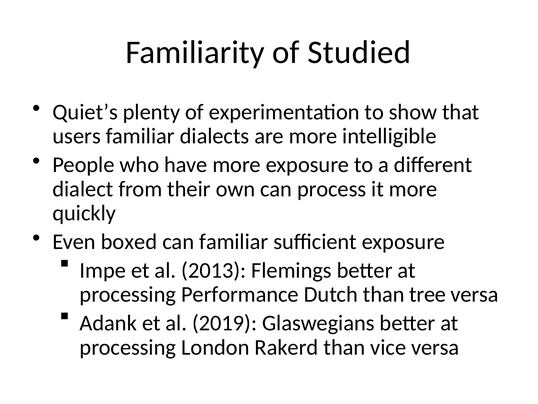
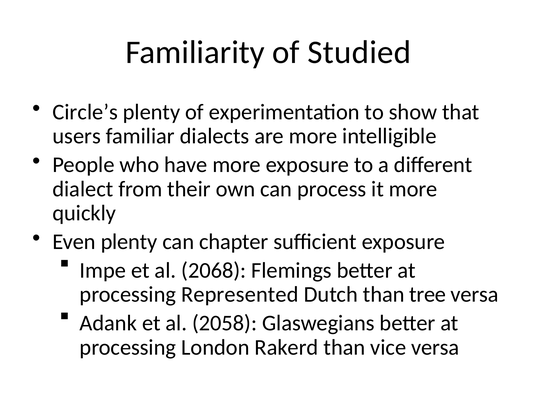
Quiet’s: Quiet’s -> Circle’s
Even boxed: boxed -> plenty
can familiar: familiar -> chapter
2013: 2013 -> 2068
Performance: Performance -> Represented
2019: 2019 -> 2058
